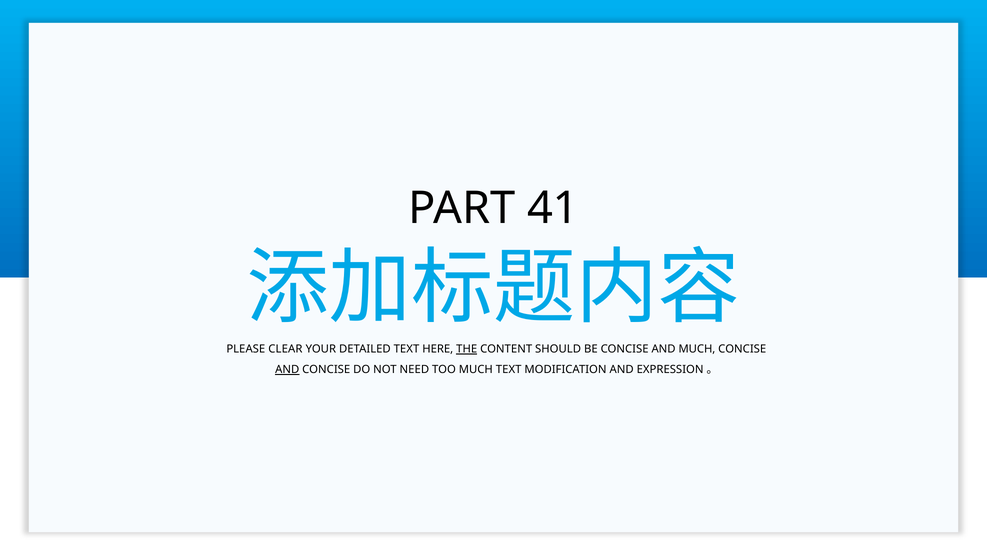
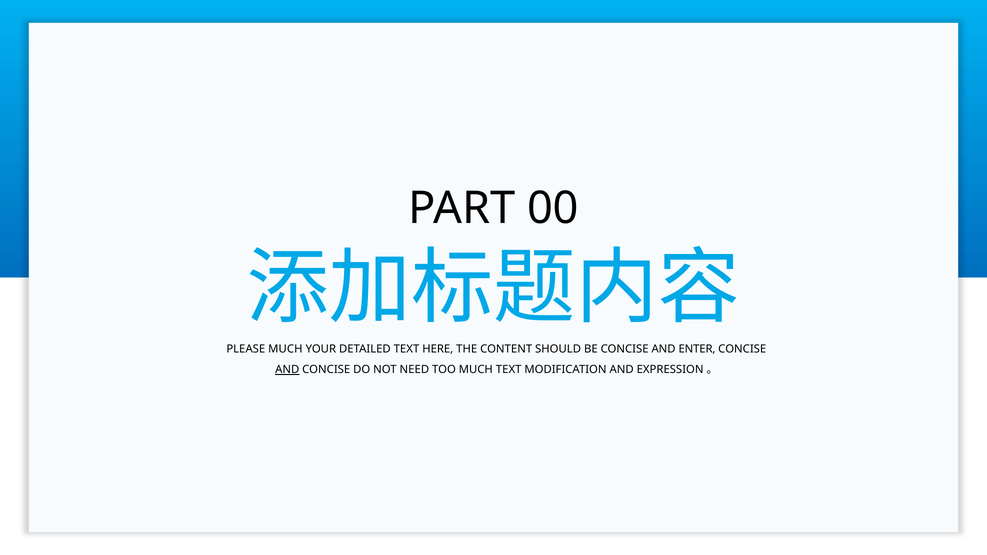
41: 41 -> 00
PLEASE CLEAR: CLEAR -> MUCH
THE underline: present -> none
AND MUCH: MUCH -> ENTER
